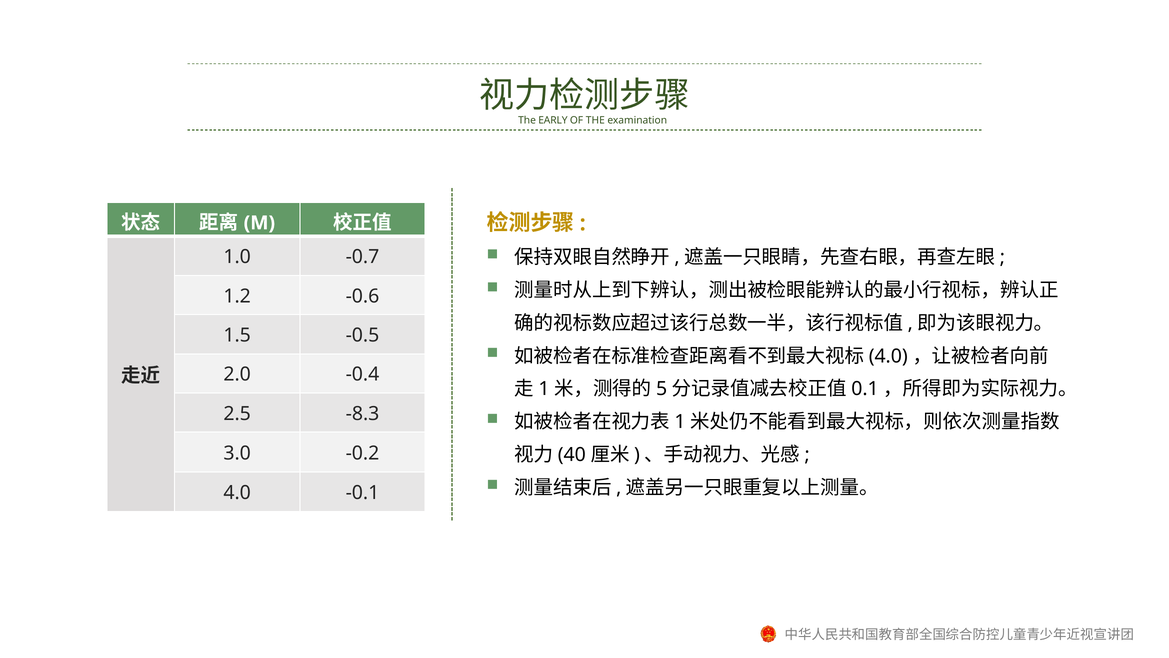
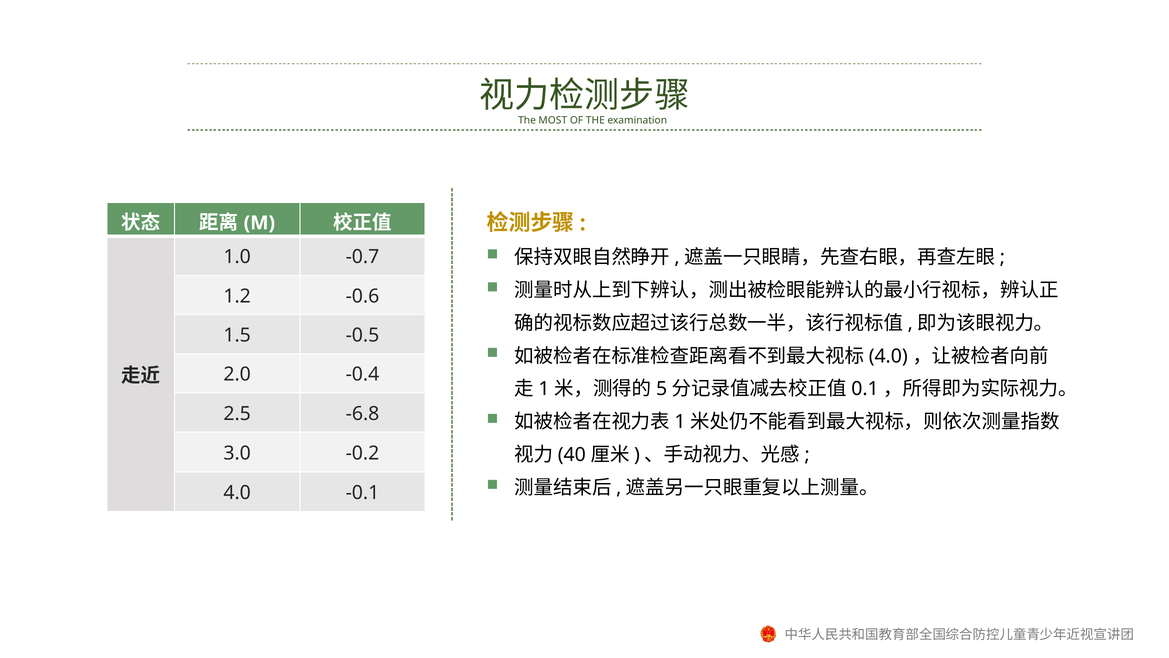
EARLY: EARLY -> MOST
-8.3: -8.3 -> -6.8
